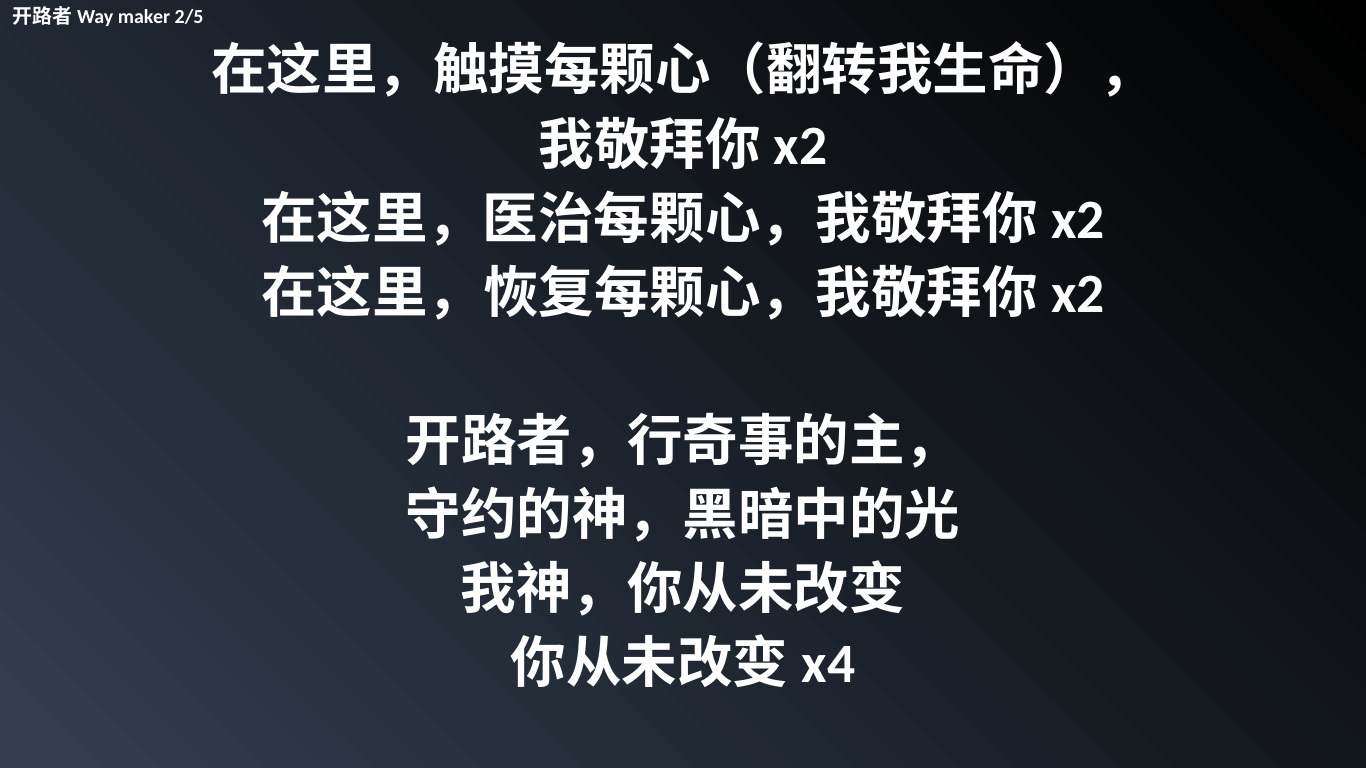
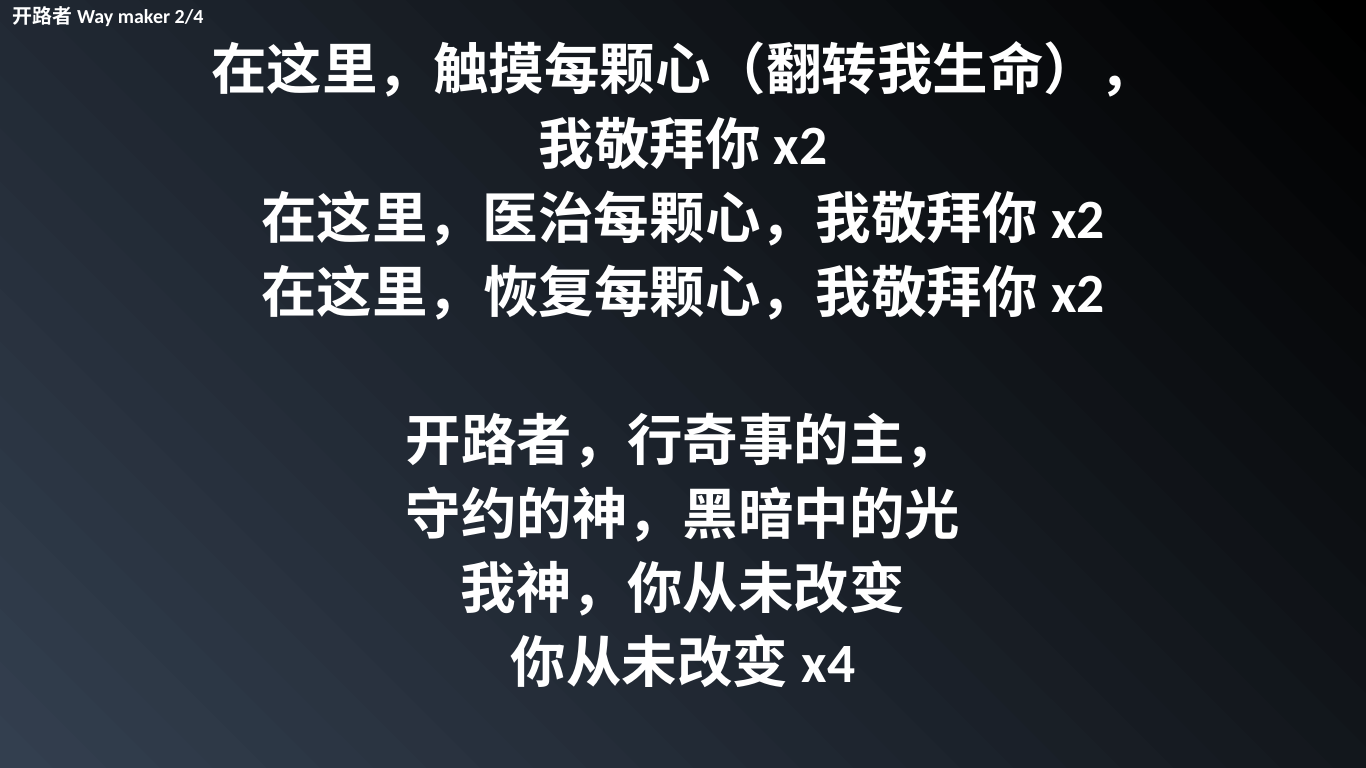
2/5: 2/5 -> 2/4
